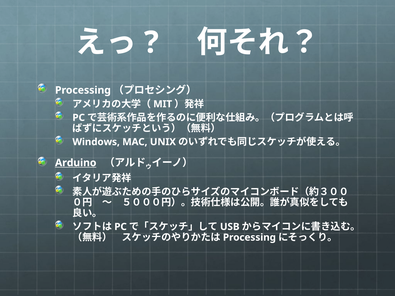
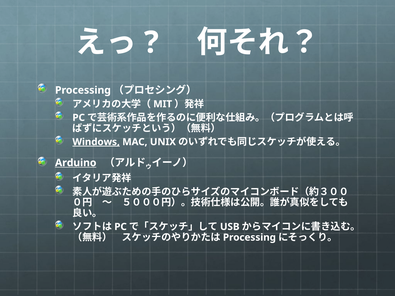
Windows underline: none -> present
